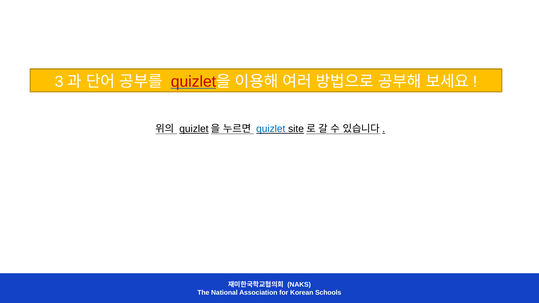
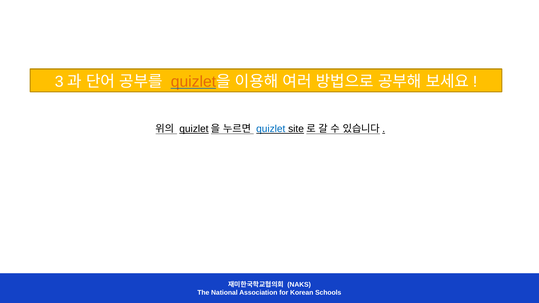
quizlet at (193, 82) colour: red -> orange
